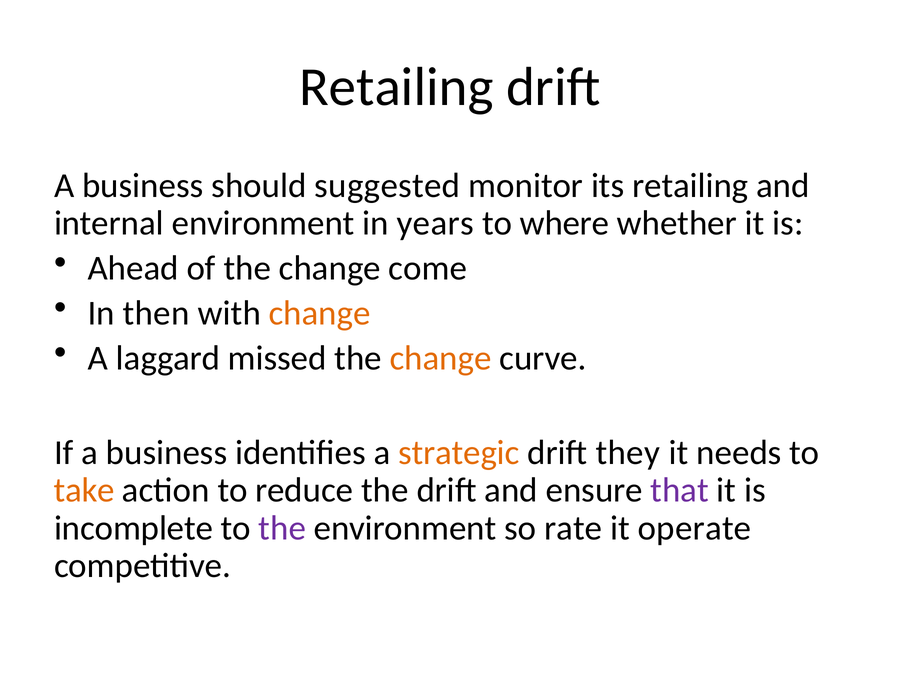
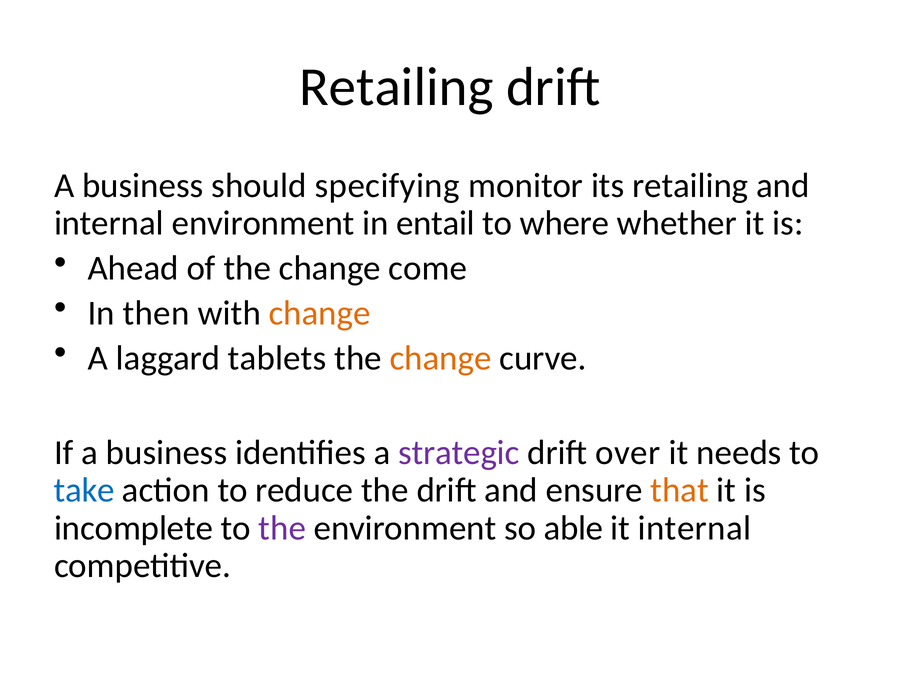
suggested: suggested -> specifying
years: years -> entail
missed: missed -> tablets
strategic colour: orange -> purple
they: they -> over
take colour: orange -> blue
that colour: purple -> orange
rate: rate -> able
it operate: operate -> internal
